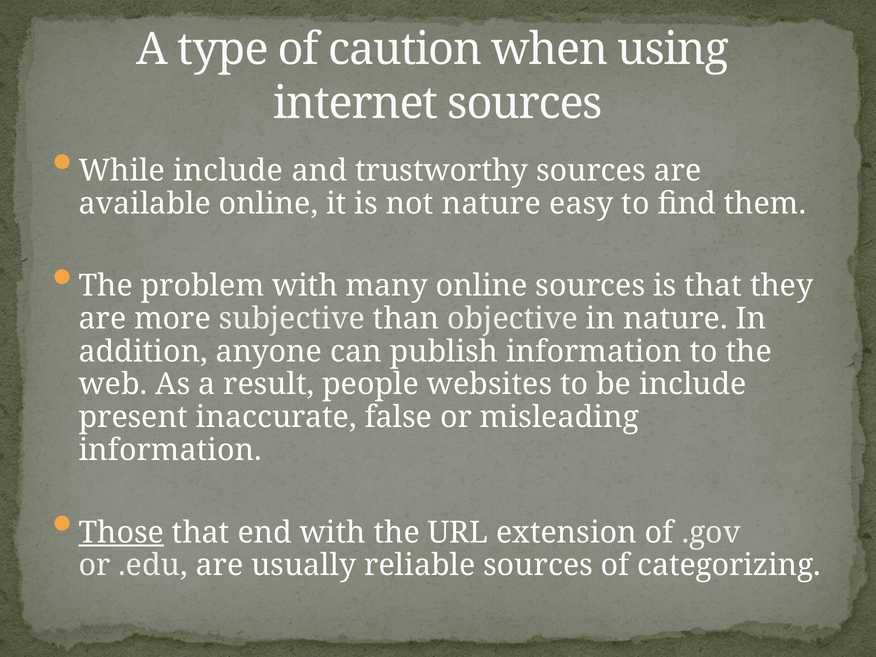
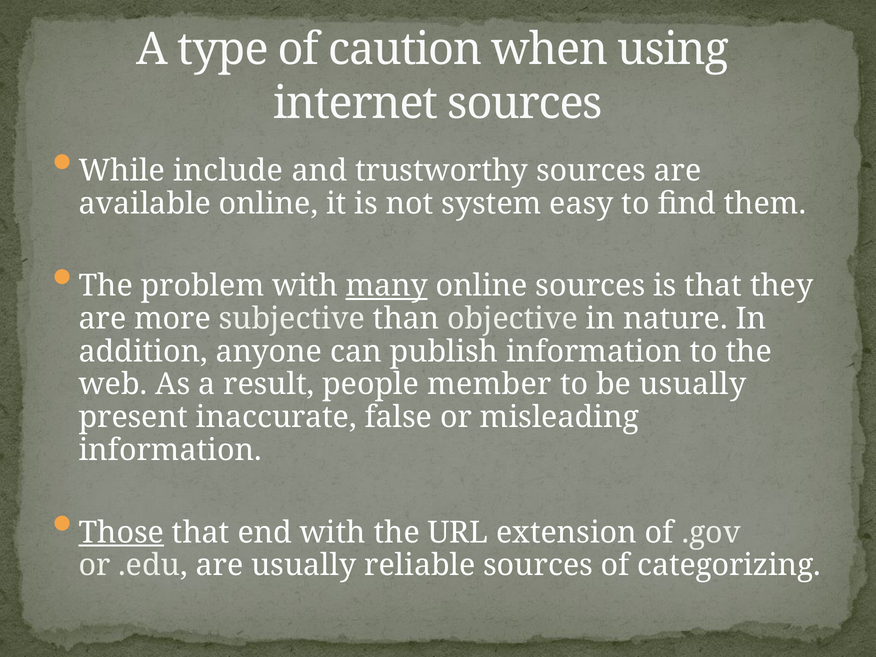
not nature: nature -> system
many underline: none -> present
websites: websites -> member
be include: include -> usually
